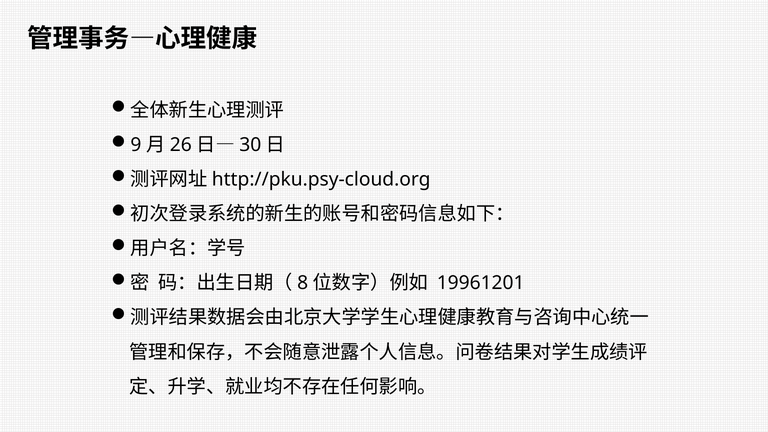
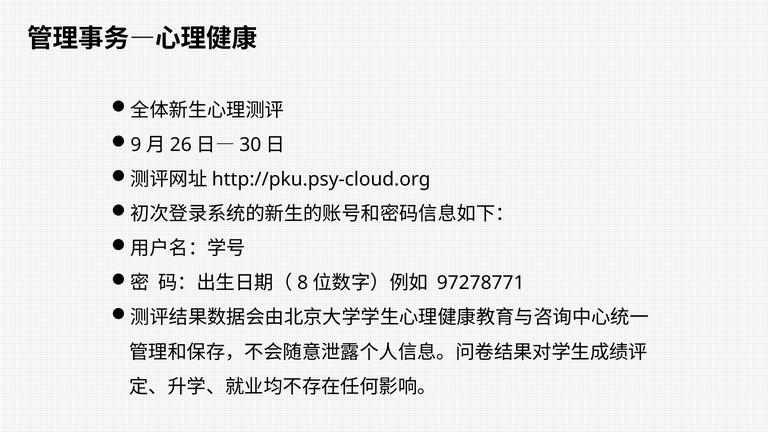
19961201: 19961201 -> 97278771
